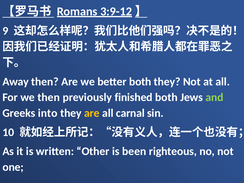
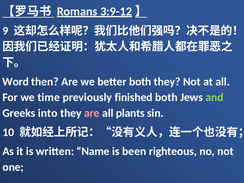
Away: Away -> Word
we then: then -> time
are at (92, 113) colour: yellow -> pink
carnal: carnal -> plants
Other: Other -> Name
